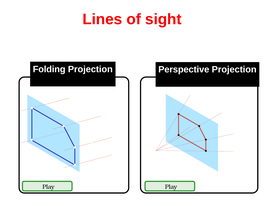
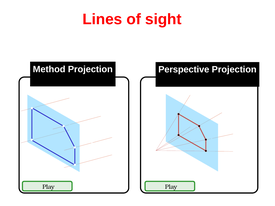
Folding: Folding -> Method
